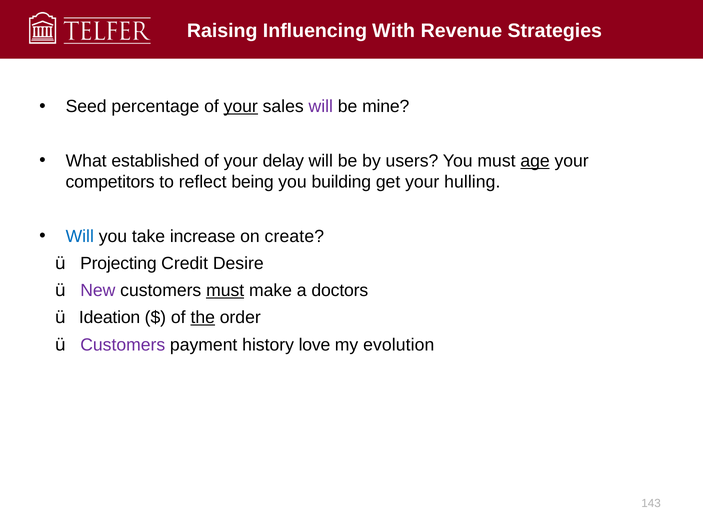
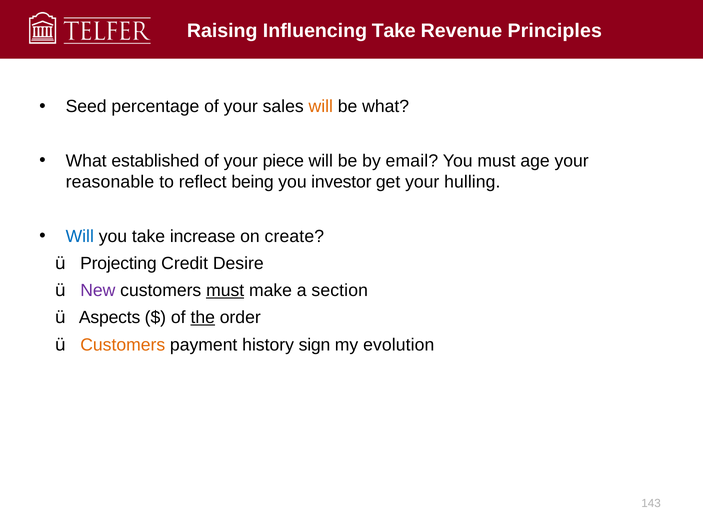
Influencing With: With -> Take
Strategies: Strategies -> Principles
your at (241, 107) underline: present -> none
will at (321, 107) colour: purple -> orange
be mine: mine -> what
delay: delay -> piece
users: users -> email
age underline: present -> none
competitors: competitors -> reasonable
building: building -> investor
doctors: doctors -> section
Ideation: Ideation -> Aspects
Customers at (123, 345) colour: purple -> orange
love: love -> sign
